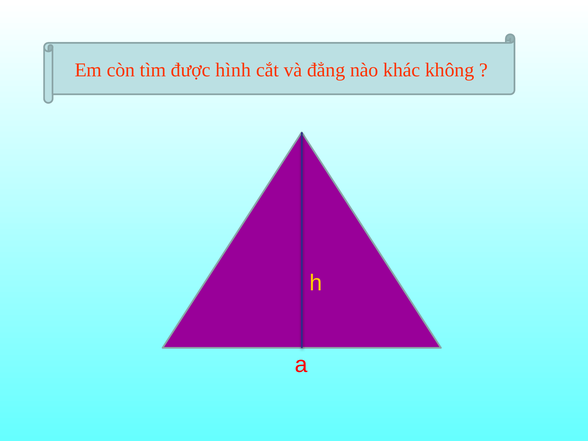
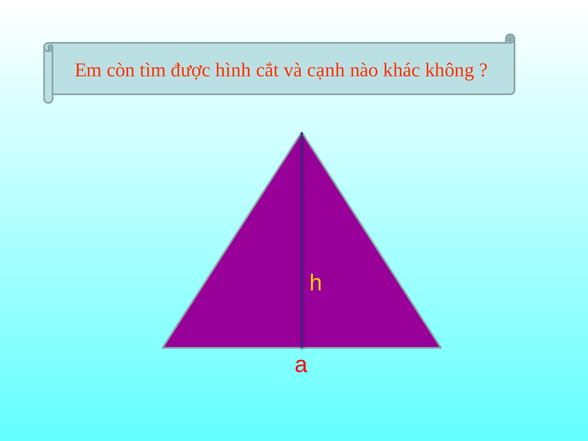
đẳng: đẳng -> cạnh
